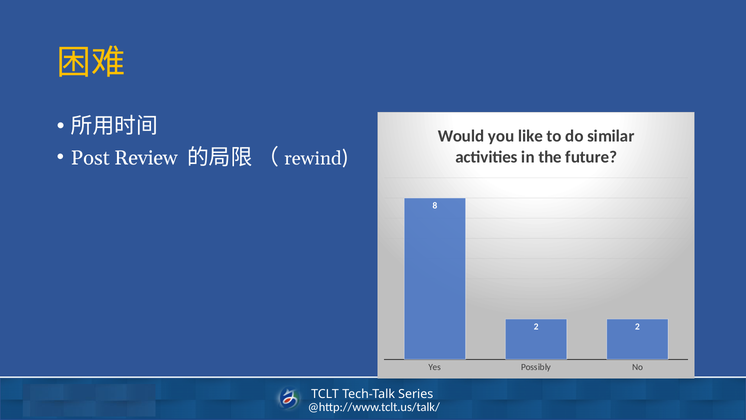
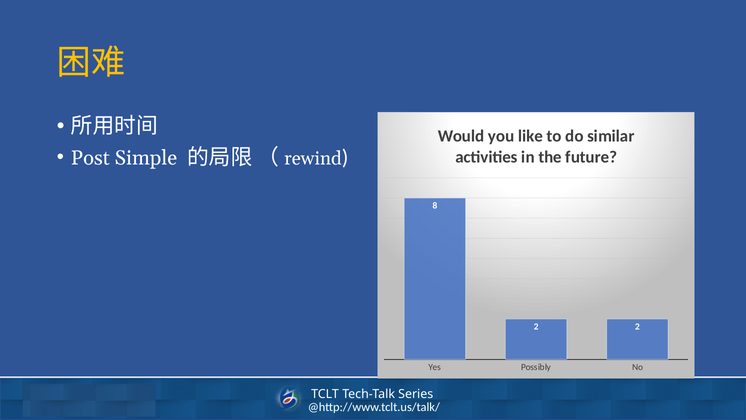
Review: Review -> Simple
